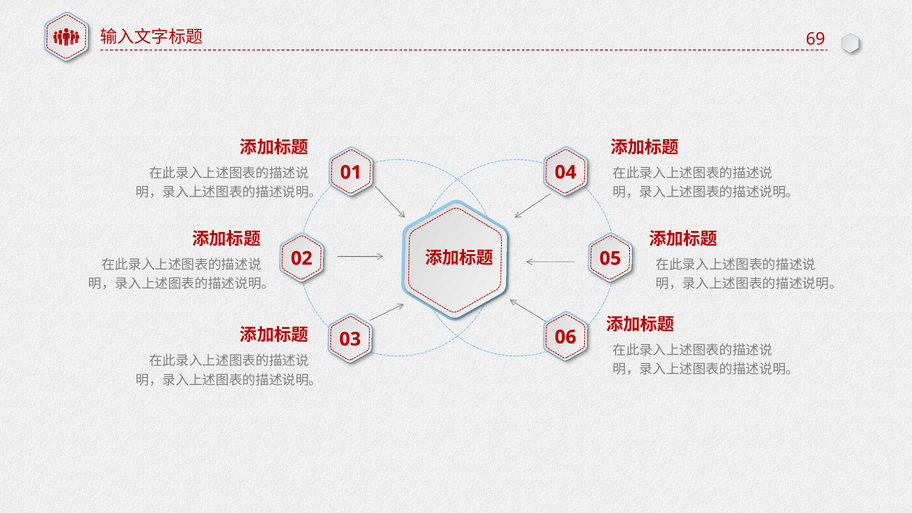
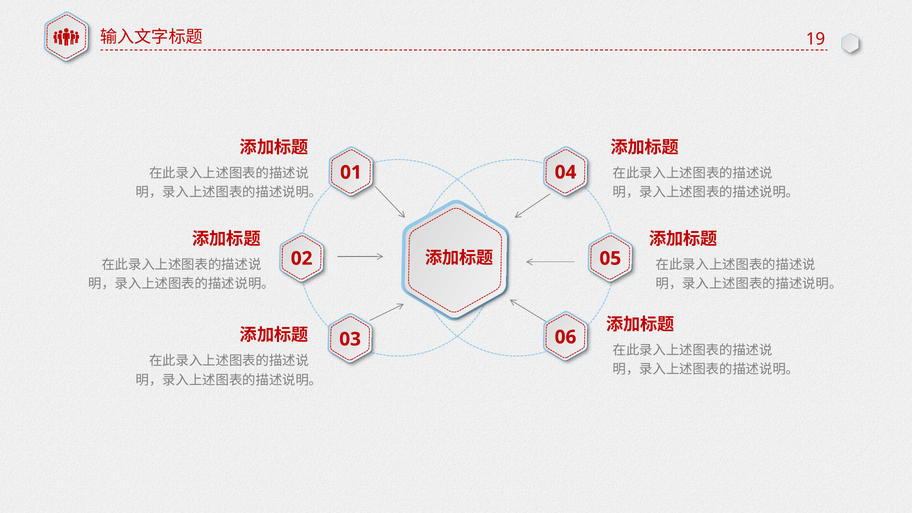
69: 69 -> 19
